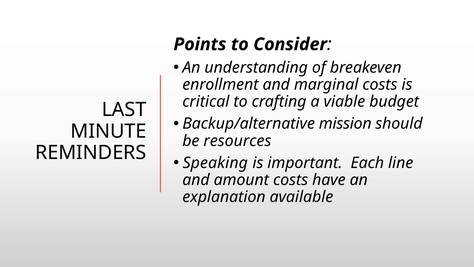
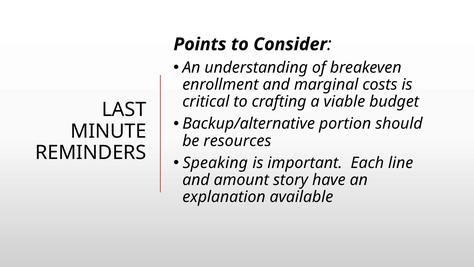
mission: mission -> portion
amount costs: costs -> story
